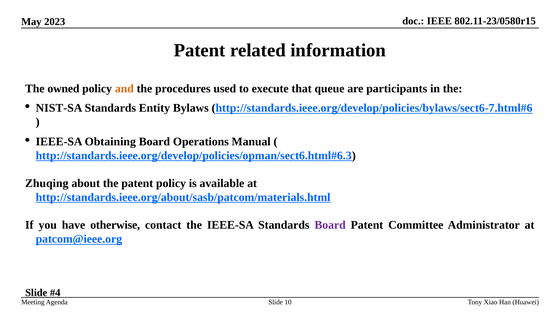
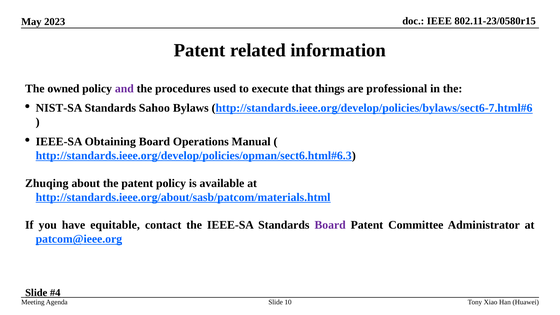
and colour: orange -> purple
queue: queue -> things
participants: participants -> professional
Entity: Entity -> Sahoo
otherwise: otherwise -> equitable
